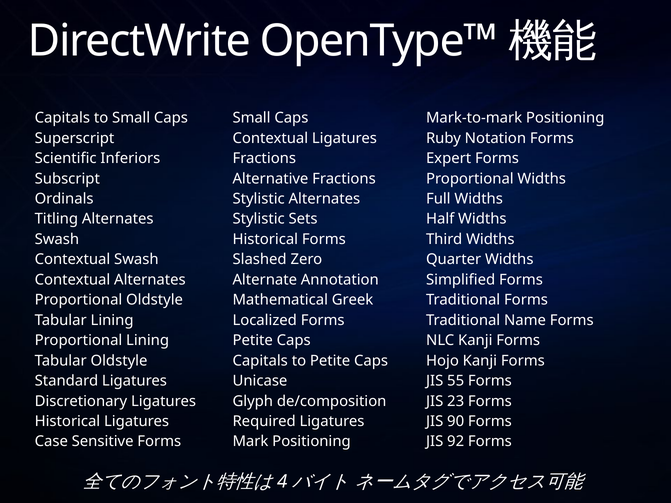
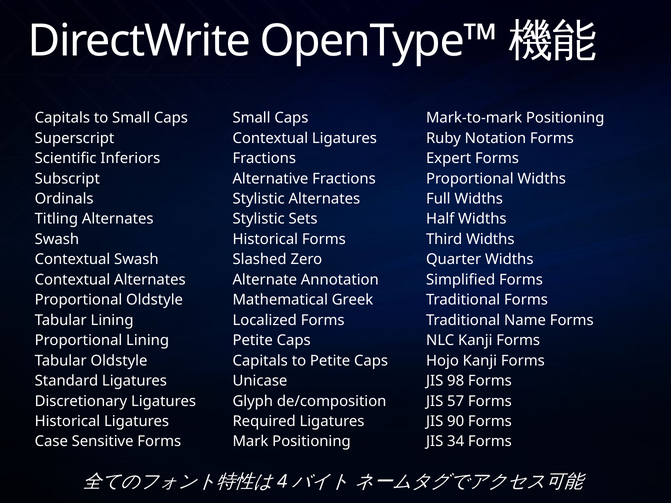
55: 55 -> 98
23: 23 -> 57
92: 92 -> 34
